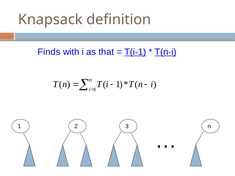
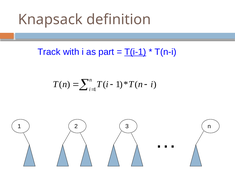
Finds: Finds -> Track
that: that -> part
T(n-i underline: present -> none
